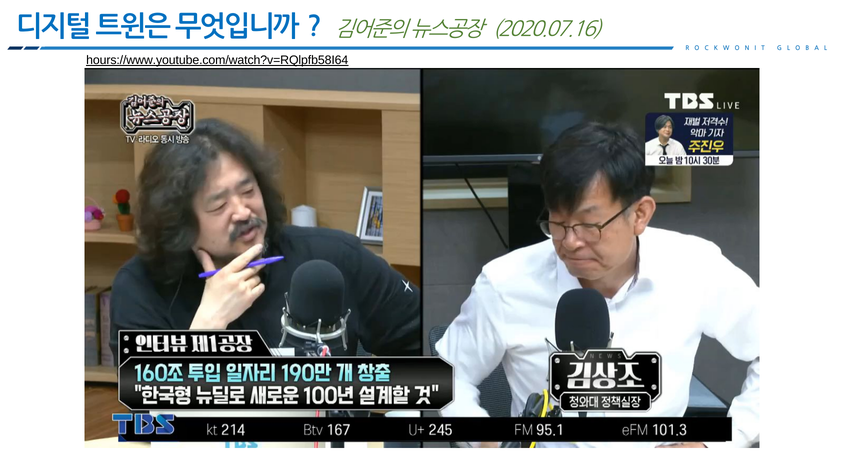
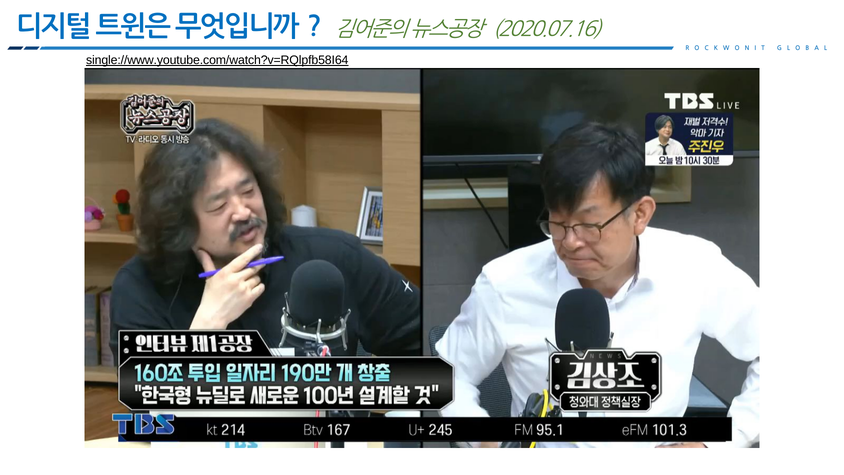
hours://www.youtube.com/watch?v=RQlpfb58I64: hours://www.youtube.com/watch?v=RQlpfb58I64 -> single://www.youtube.com/watch?v=RQlpfb58I64
